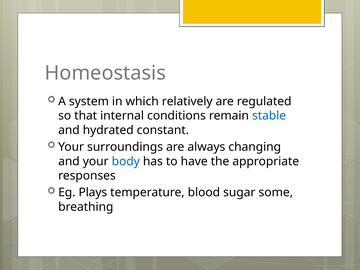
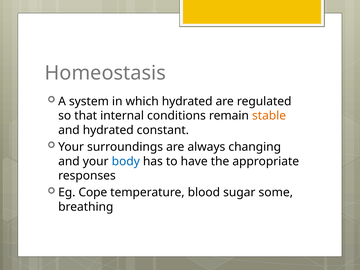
which relatively: relatively -> hydrated
stable colour: blue -> orange
Plays: Plays -> Cope
